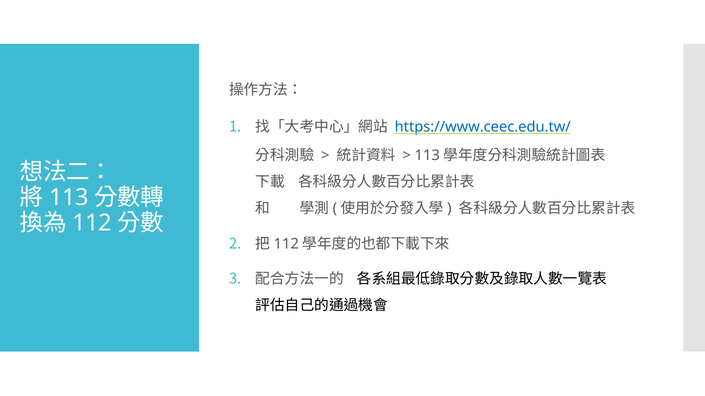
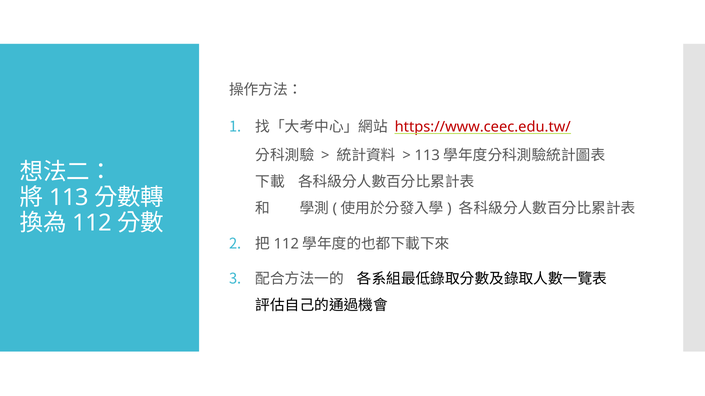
https://www.ceec.edu.tw/ colour: blue -> red
